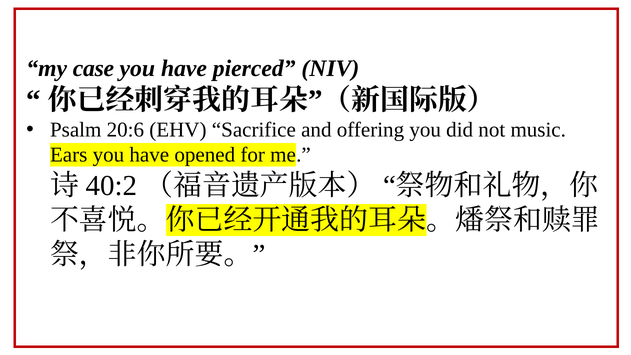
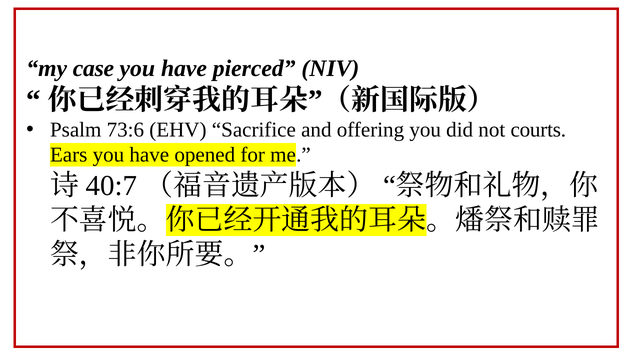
20:6: 20:6 -> 73:6
music: music -> courts
40:2: 40:2 -> 40:7
